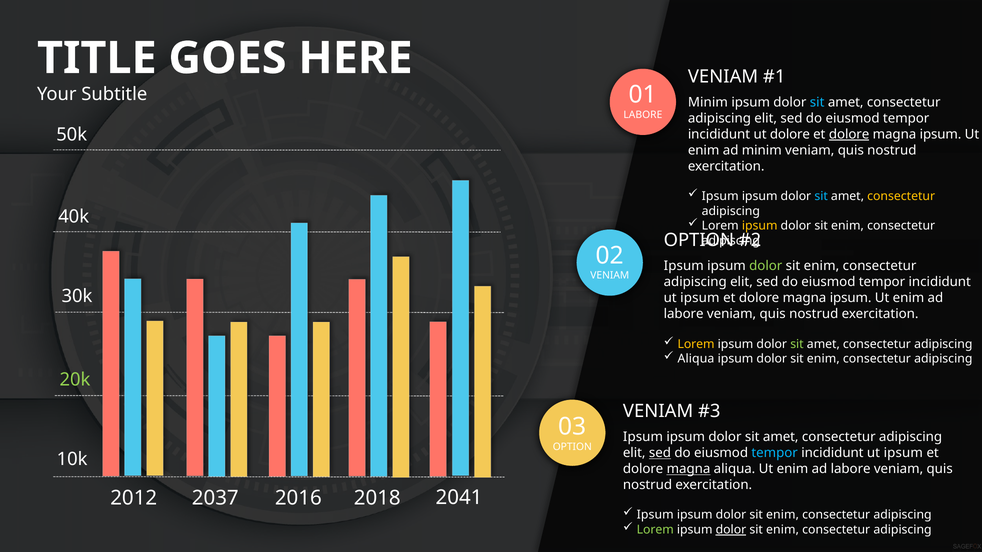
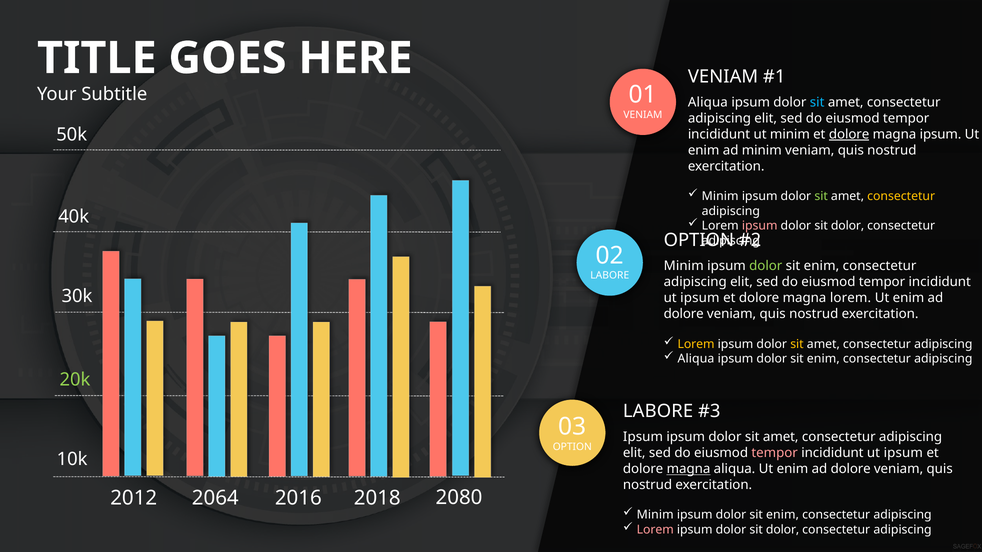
Minim at (708, 103): Minim -> Aliqua
LABORE at (643, 115): LABORE -> VENIAM
ut dolore: dolore -> minim
Ipsum at (720, 196): Ipsum -> Minim
sit at (821, 196) colour: light blue -> light green
ipsum at (760, 226) colour: yellow -> pink
enim at (847, 226): enim -> dolor
Ipsum at (684, 266): Ipsum -> Minim
VENIAM at (610, 275): VENIAM -> LABORE
ipsum at (851, 298): ipsum -> lorem
labore at (684, 314): labore -> dolore
sit at (797, 344) colour: light green -> yellow
VENIAM at (658, 412): VENIAM -> LABORE
sed at (660, 453) underline: present -> none
tempor at (775, 453) colour: light blue -> pink
labore at (851, 469): labore -> dolore
2037: 2037 -> 2064
2041: 2041 -> 2080
Ipsum at (655, 515): Ipsum -> Minim
Lorem at (655, 530) colour: light green -> pink
dolor at (731, 530) underline: present -> none
enim at (783, 530): enim -> dolor
